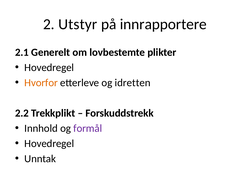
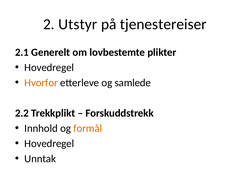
innrapportere: innrapportere -> tjenestereiser
idretten: idretten -> samlede
formål colour: purple -> orange
